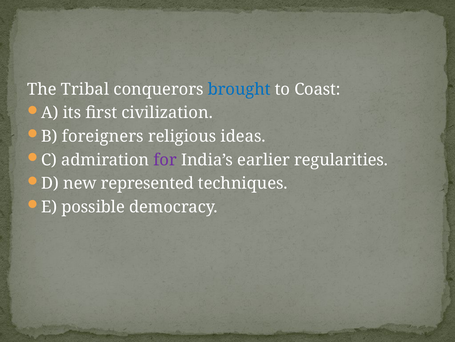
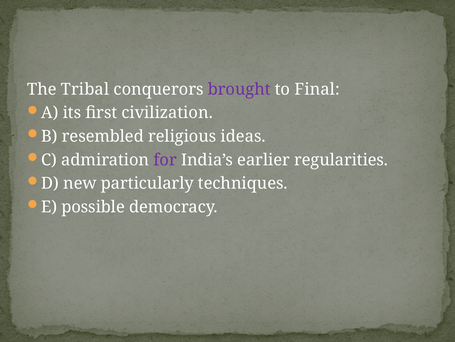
brought colour: blue -> purple
Coast: Coast -> Final
foreigners: foreigners -> resembled
represented: represented -> particularly
